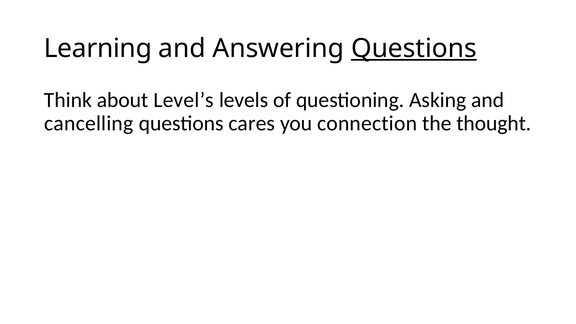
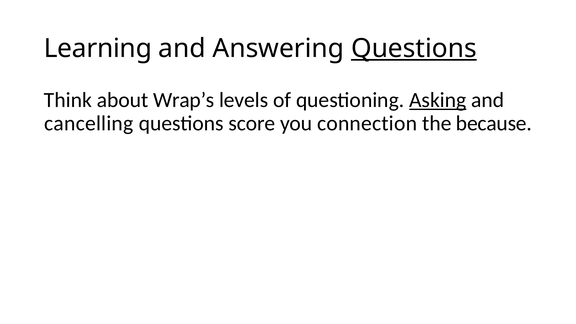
Level’s: Level’s -> Wrap’s
Asking underline: none -> present
cares: cares -> score
thought: thought -> because
